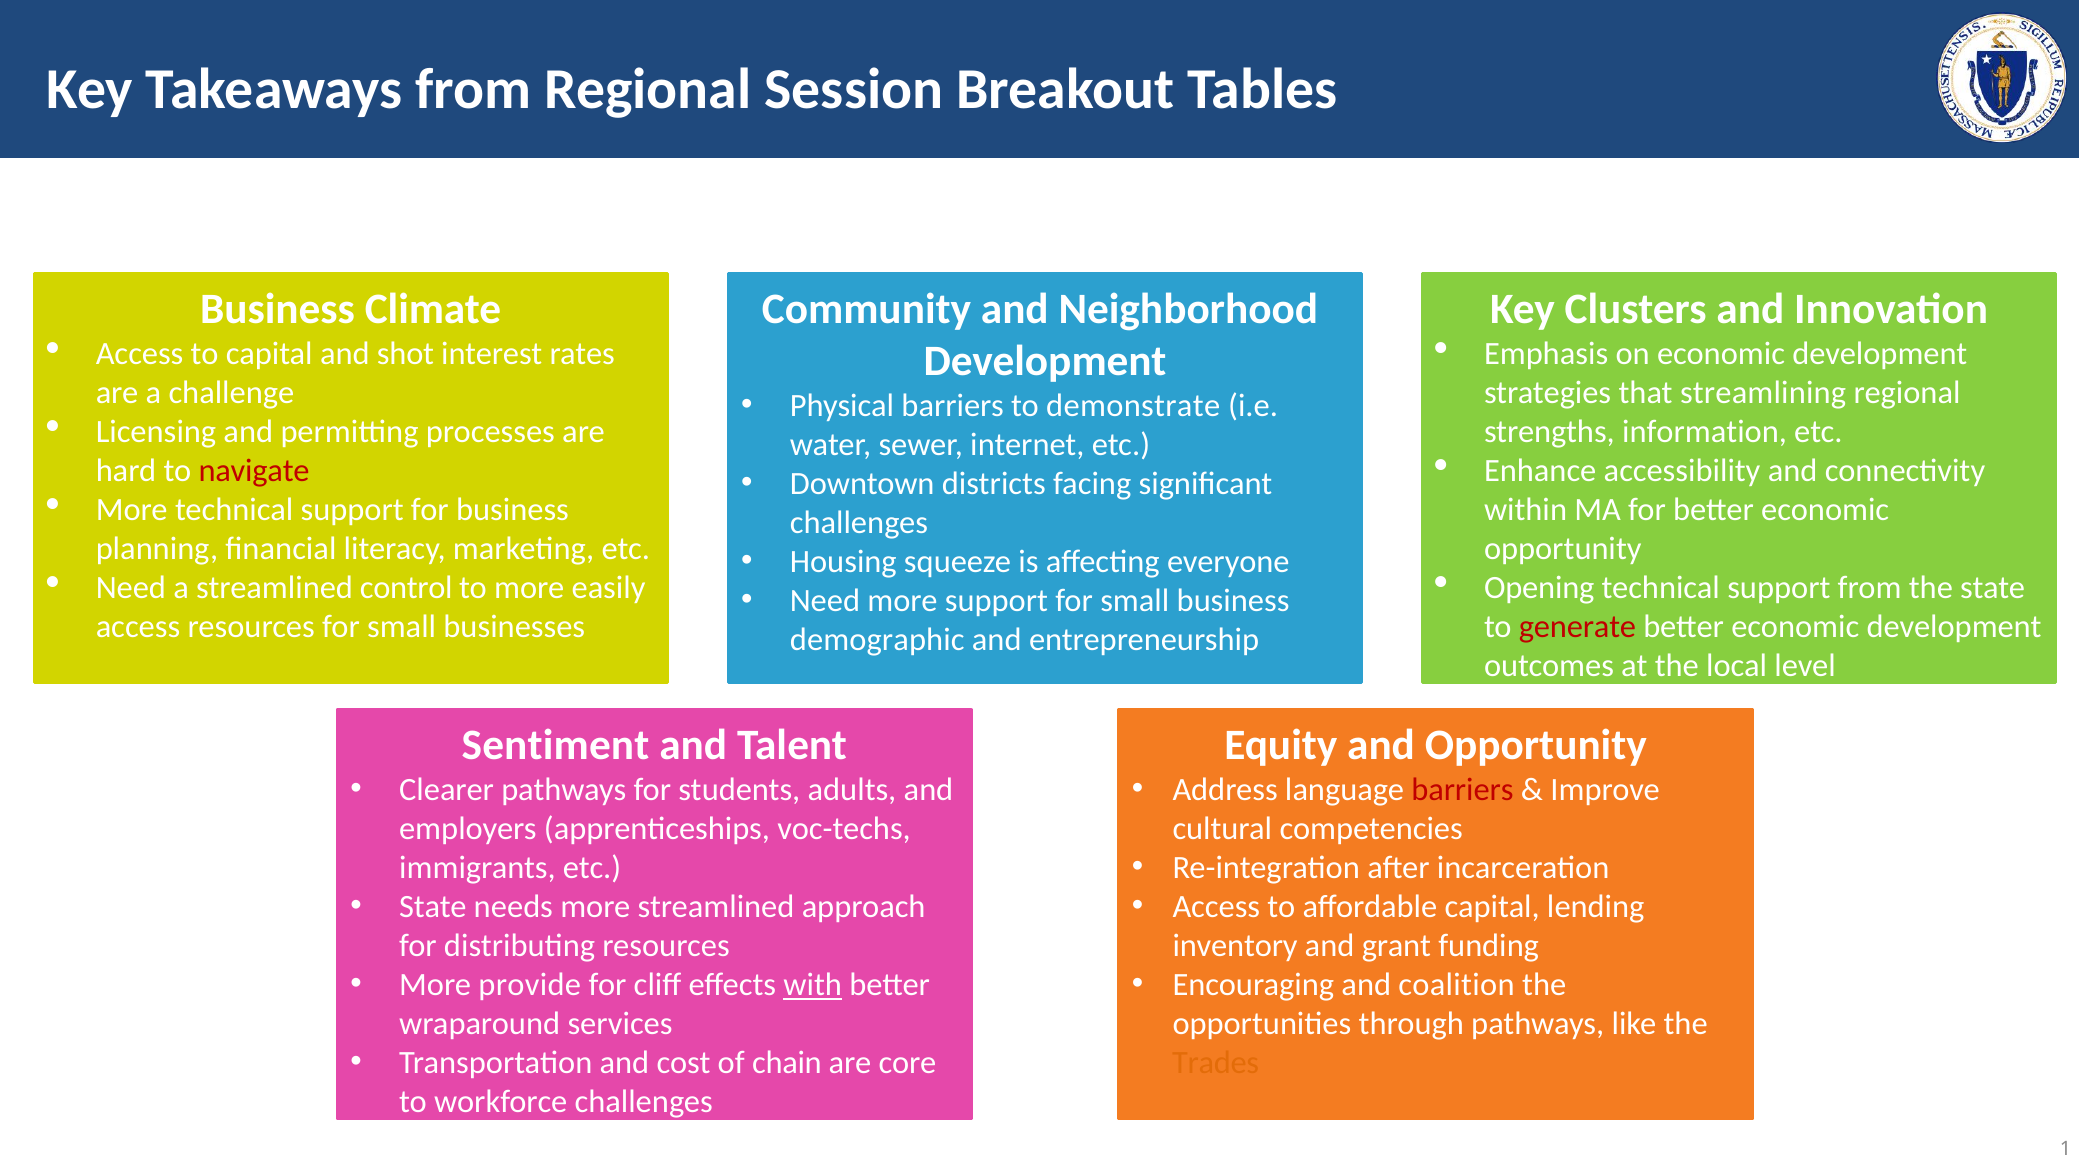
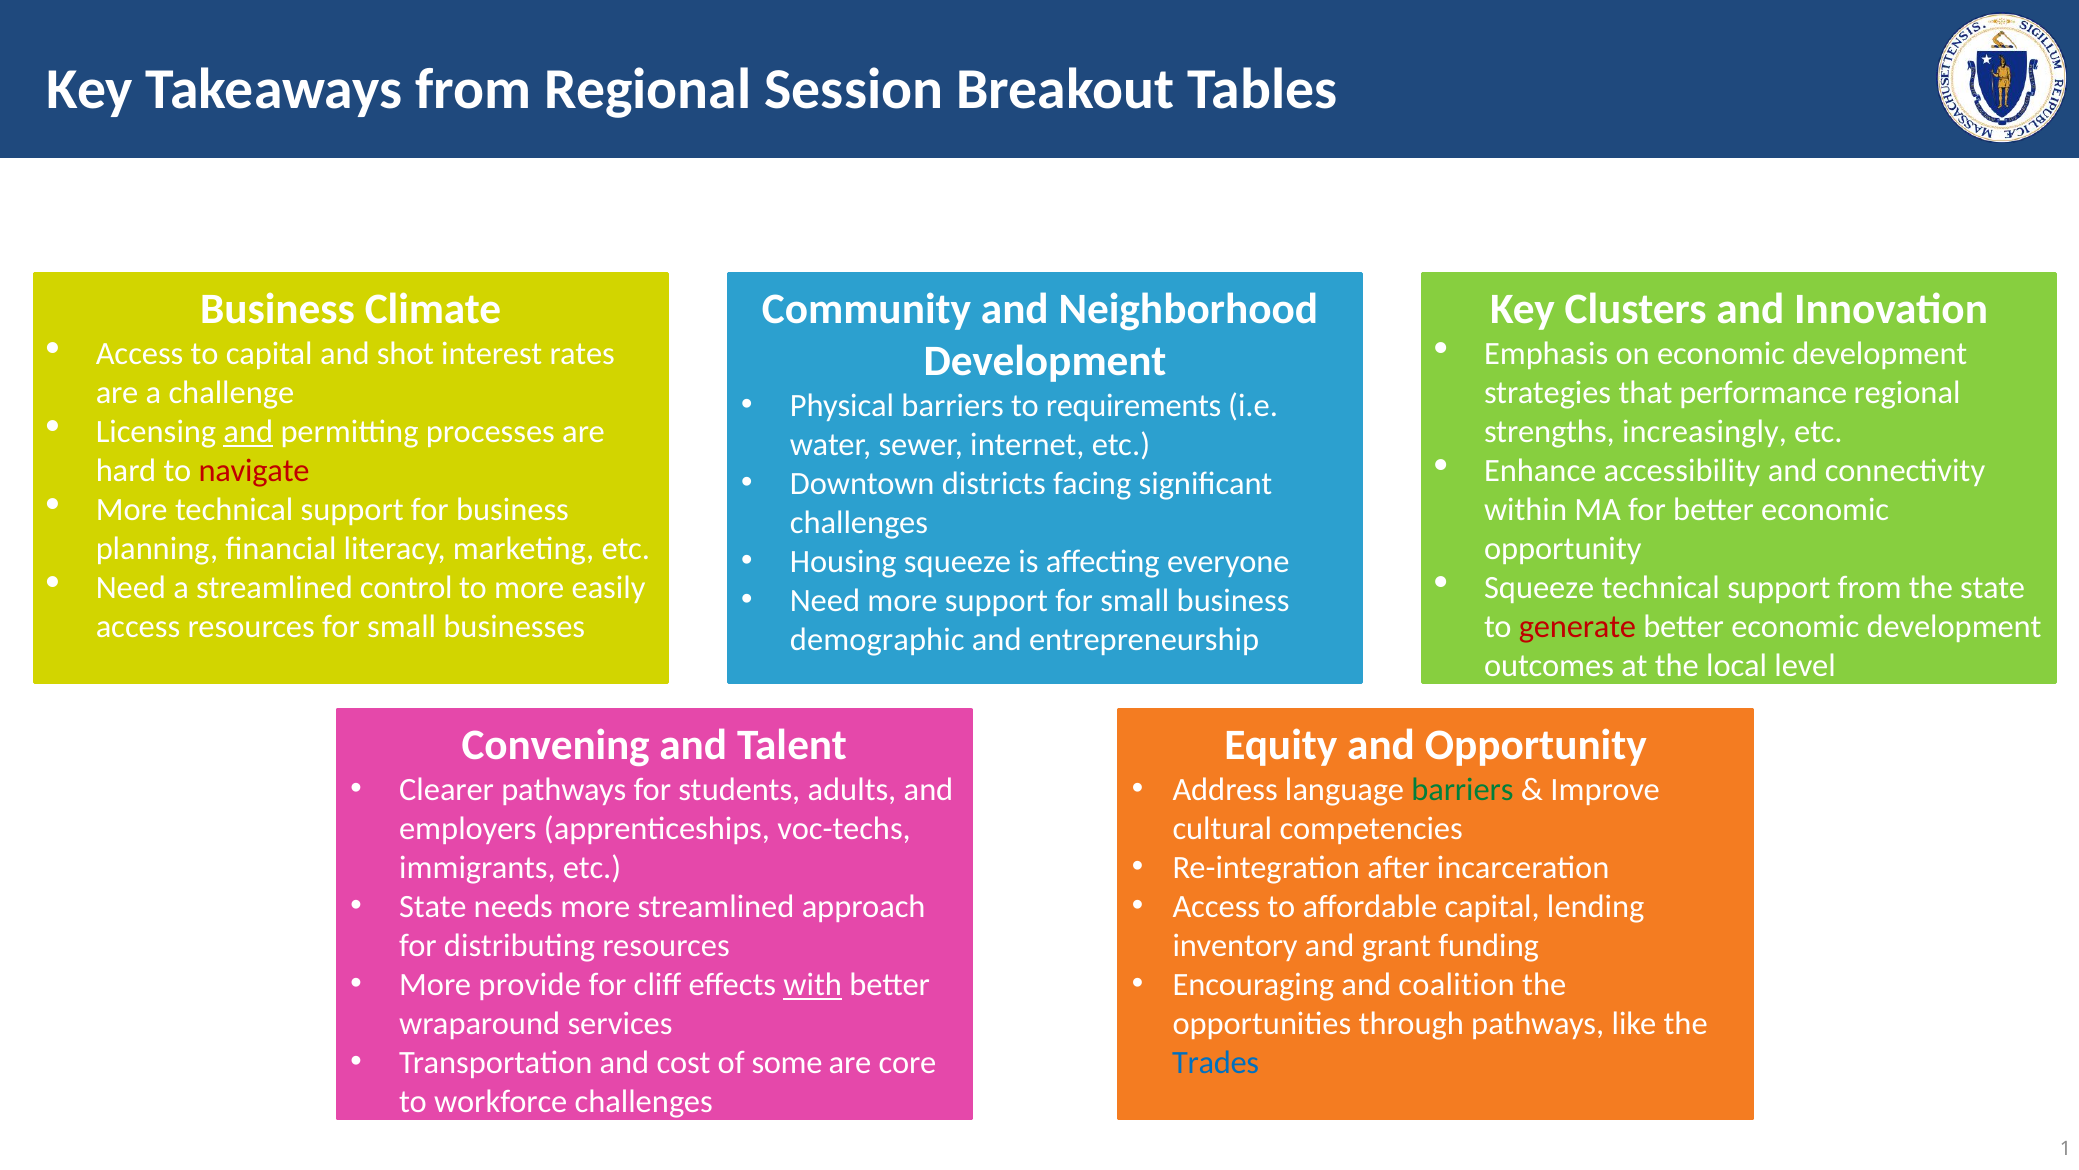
streamlining: streamlining -> performance
demonstrate: demonstrate -> requirements
and at (248, 432) underline: none -> present
information: information -> increasingly
Opening at (1539, 588): Opening -> Squeeze
Sentiment: Sentiment -> Convening
barriers at (1462, 789) colour: red -> green
chain: chain -> some
Trades colour: orange -> blue
